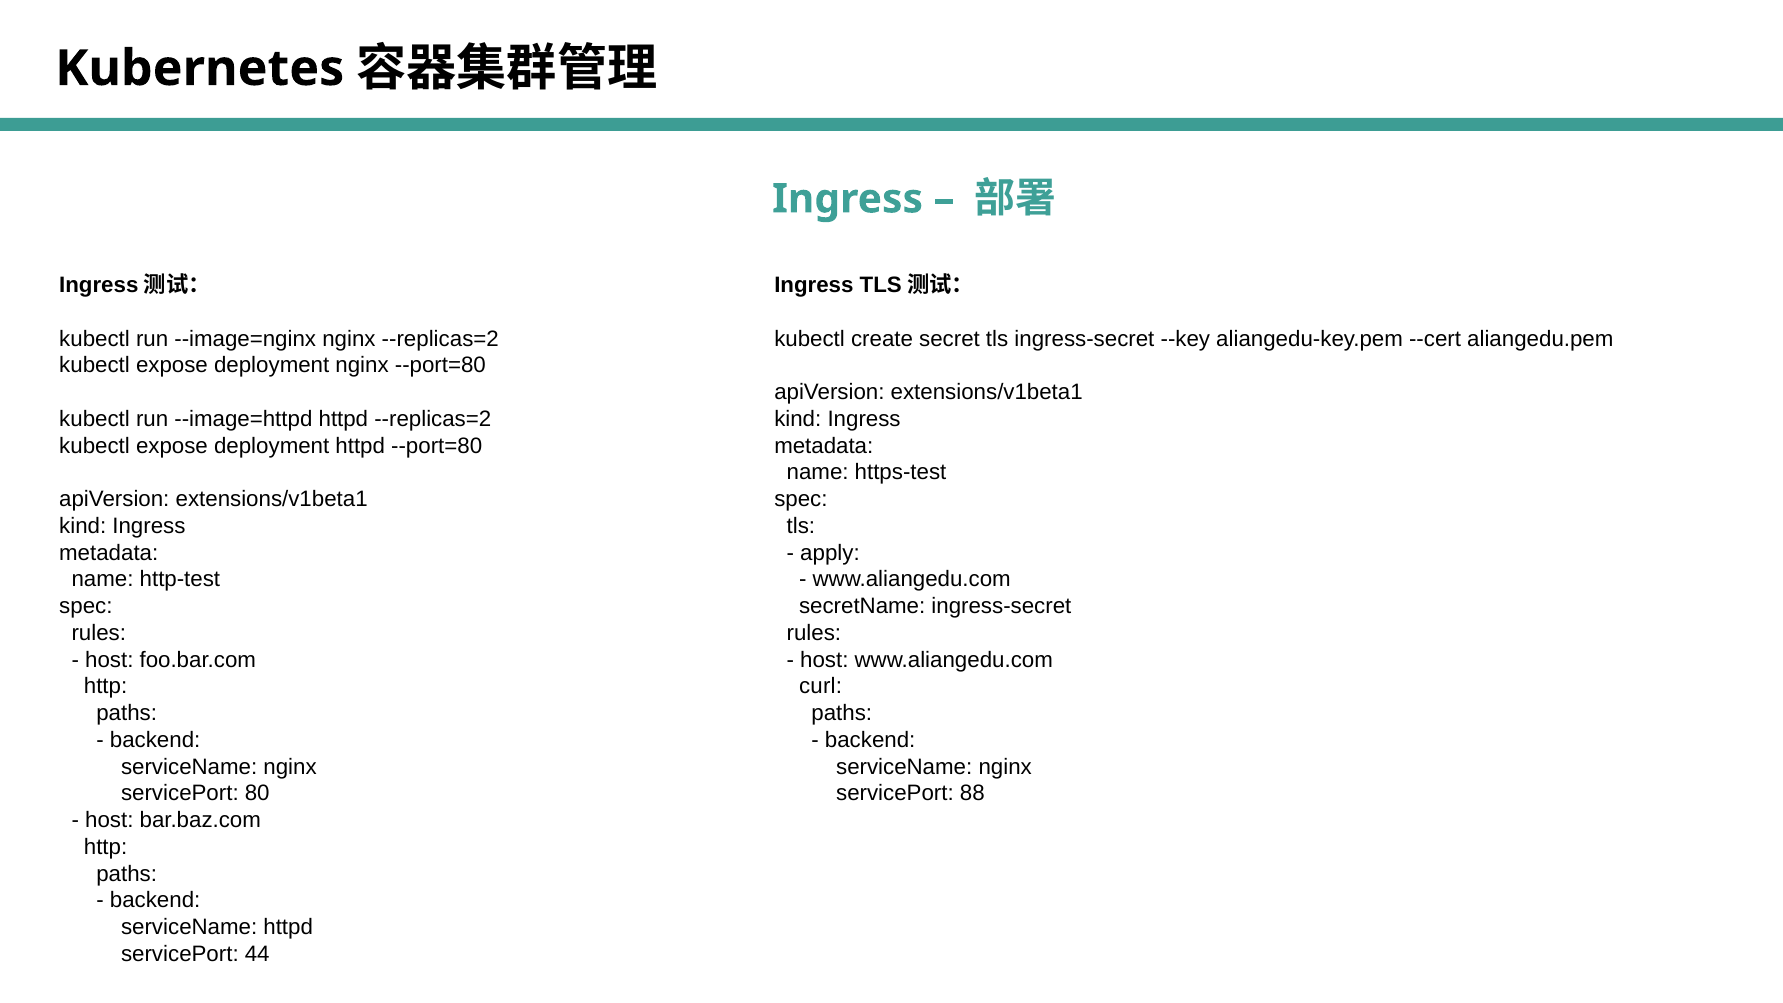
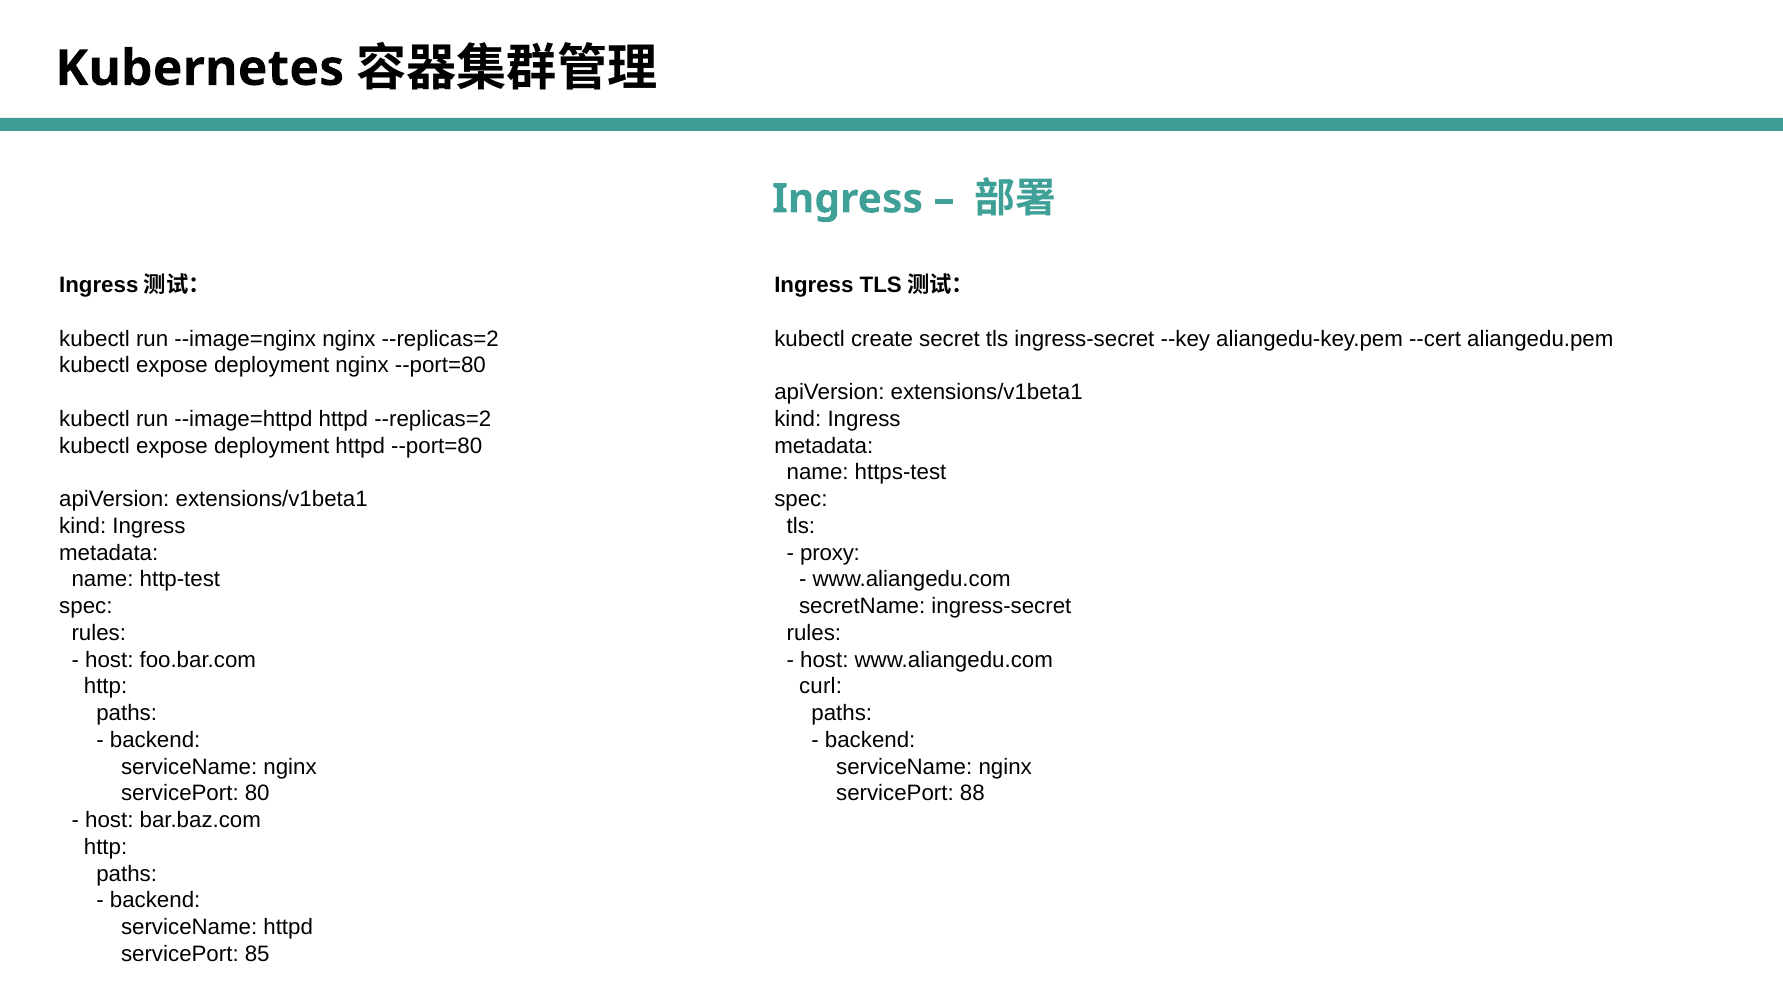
apply: apply -> proxy
44: 44 -> 85
